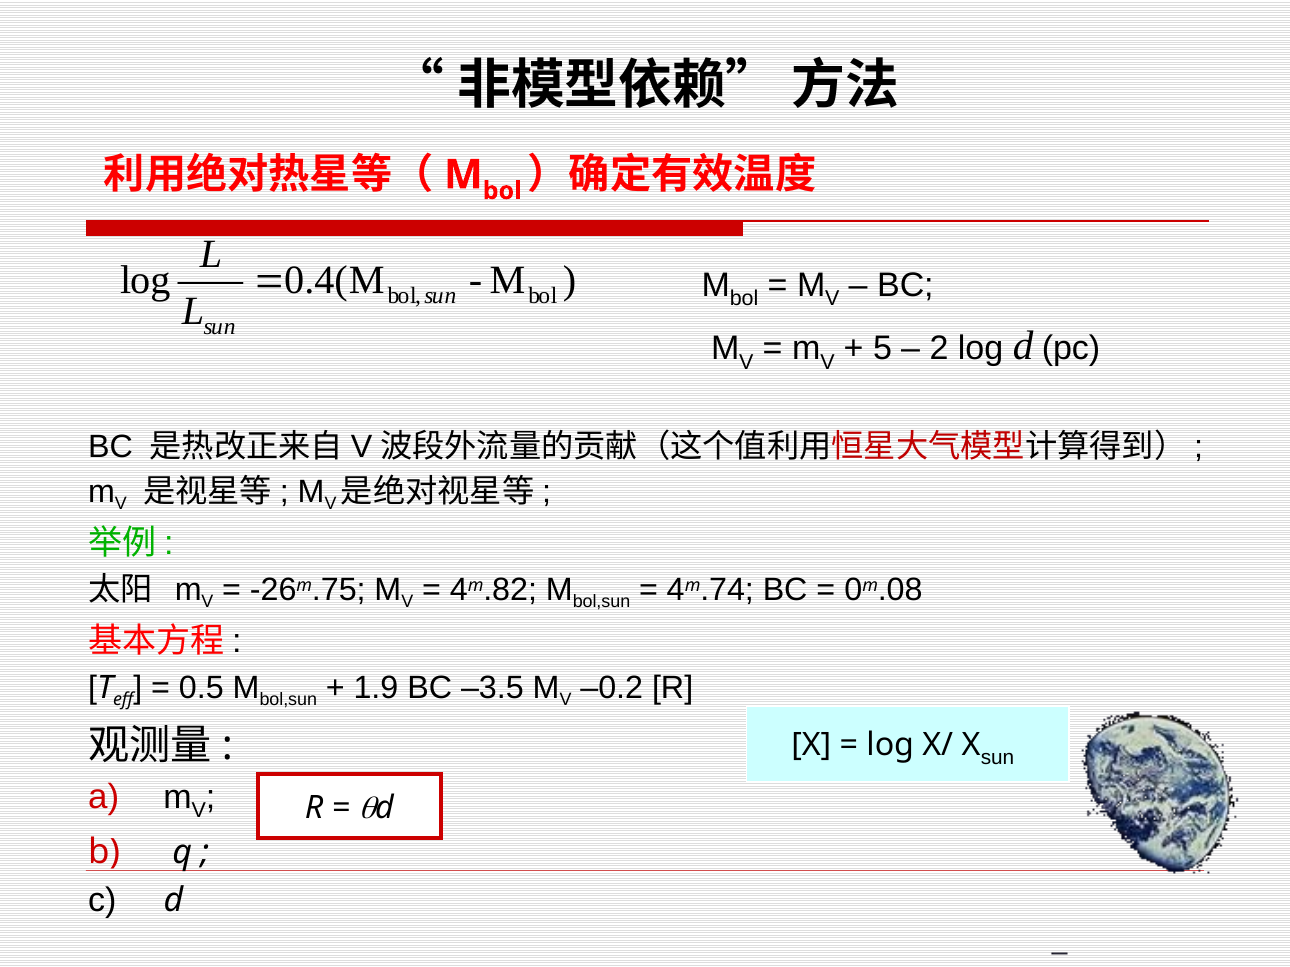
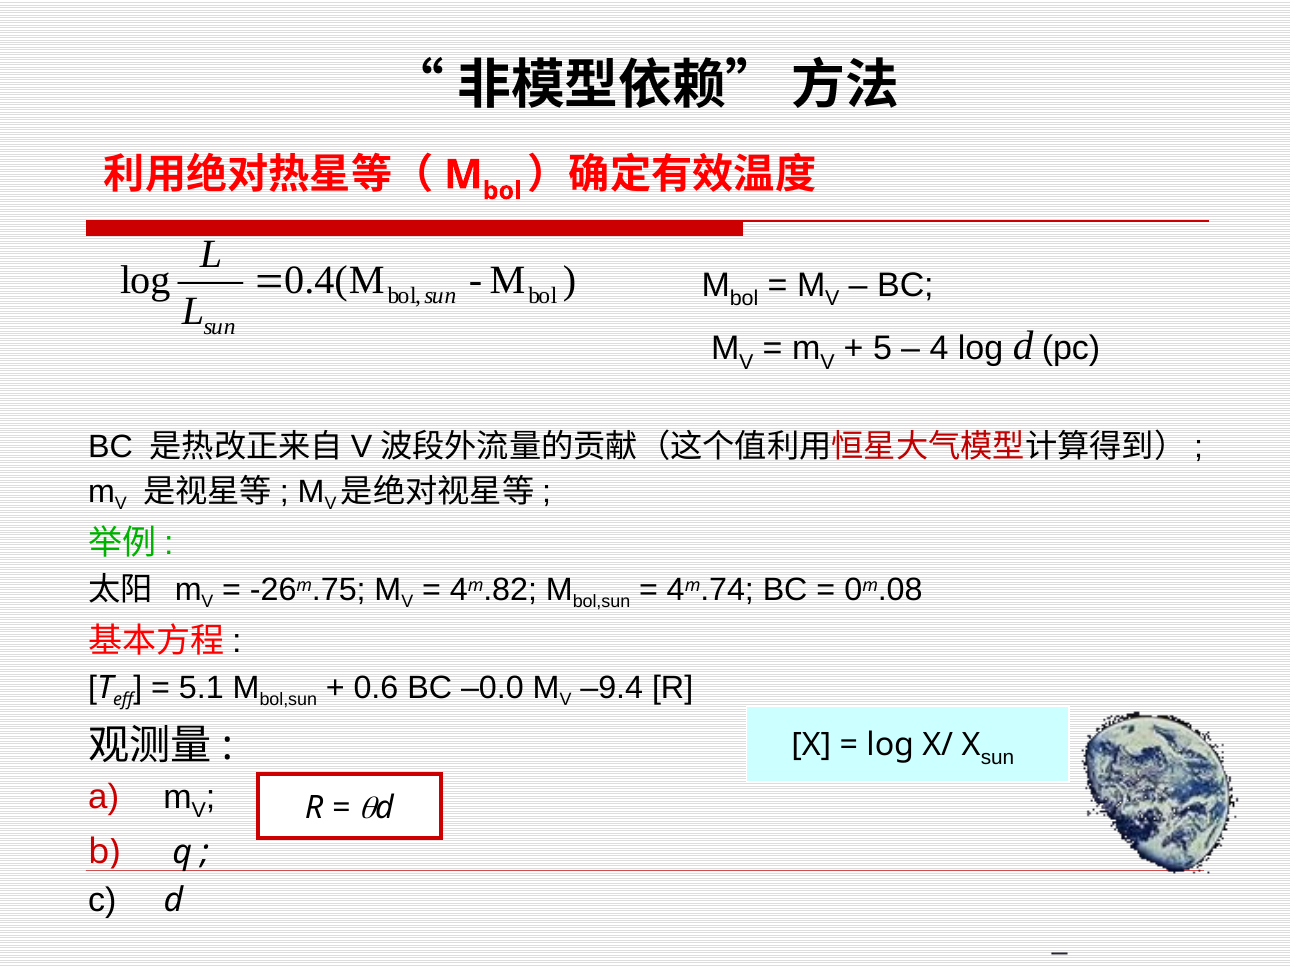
2 at (939, 349): 2 -> 4
0.5: 0.5 -> 5.1
1.9: 1.9 -> 0.6
–3.5: –3.5 -> –0.0
–0.2: –0.2 -> –9.4
